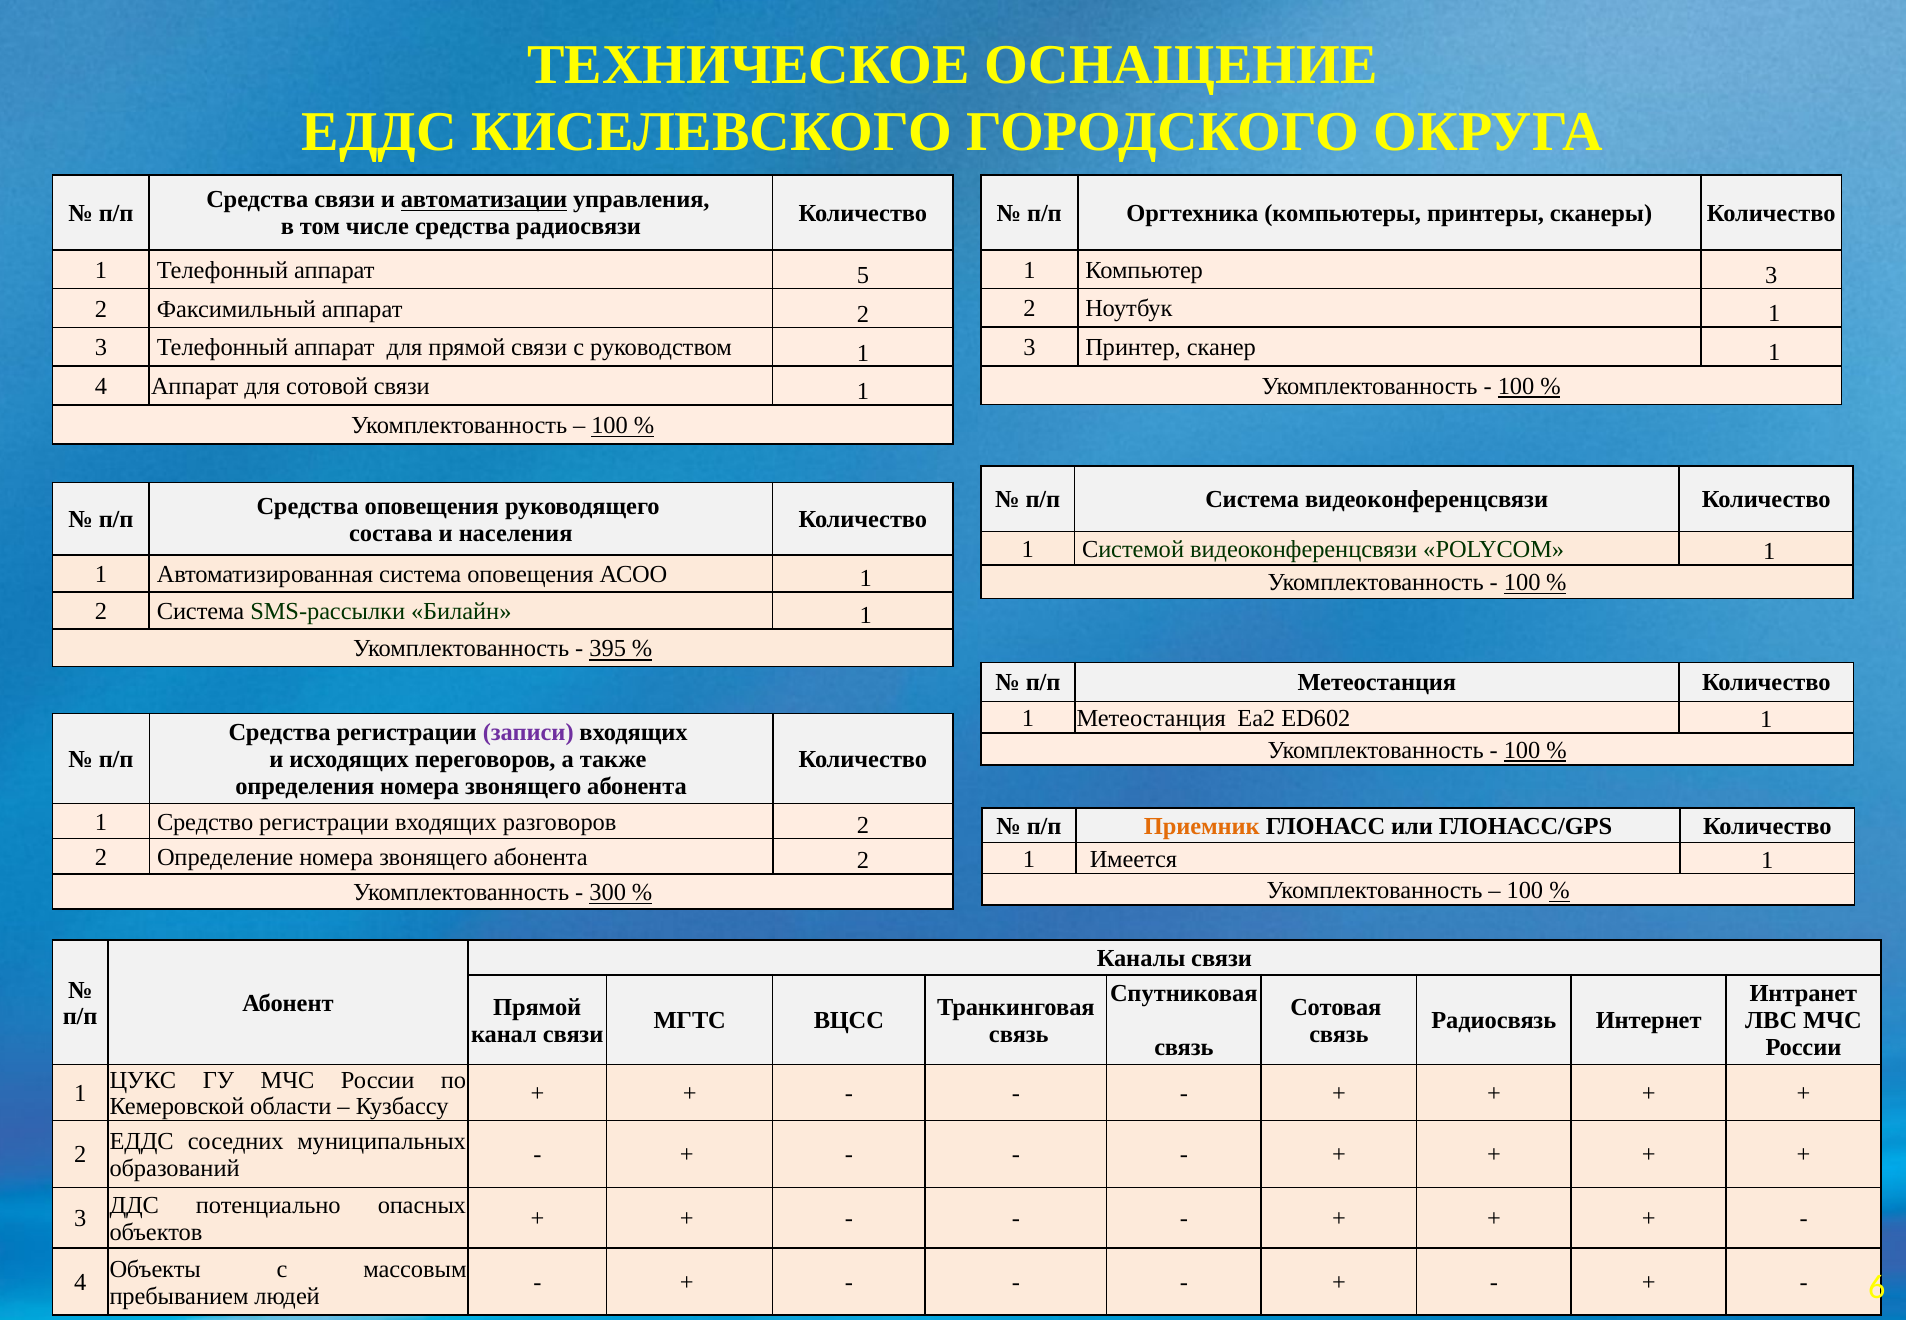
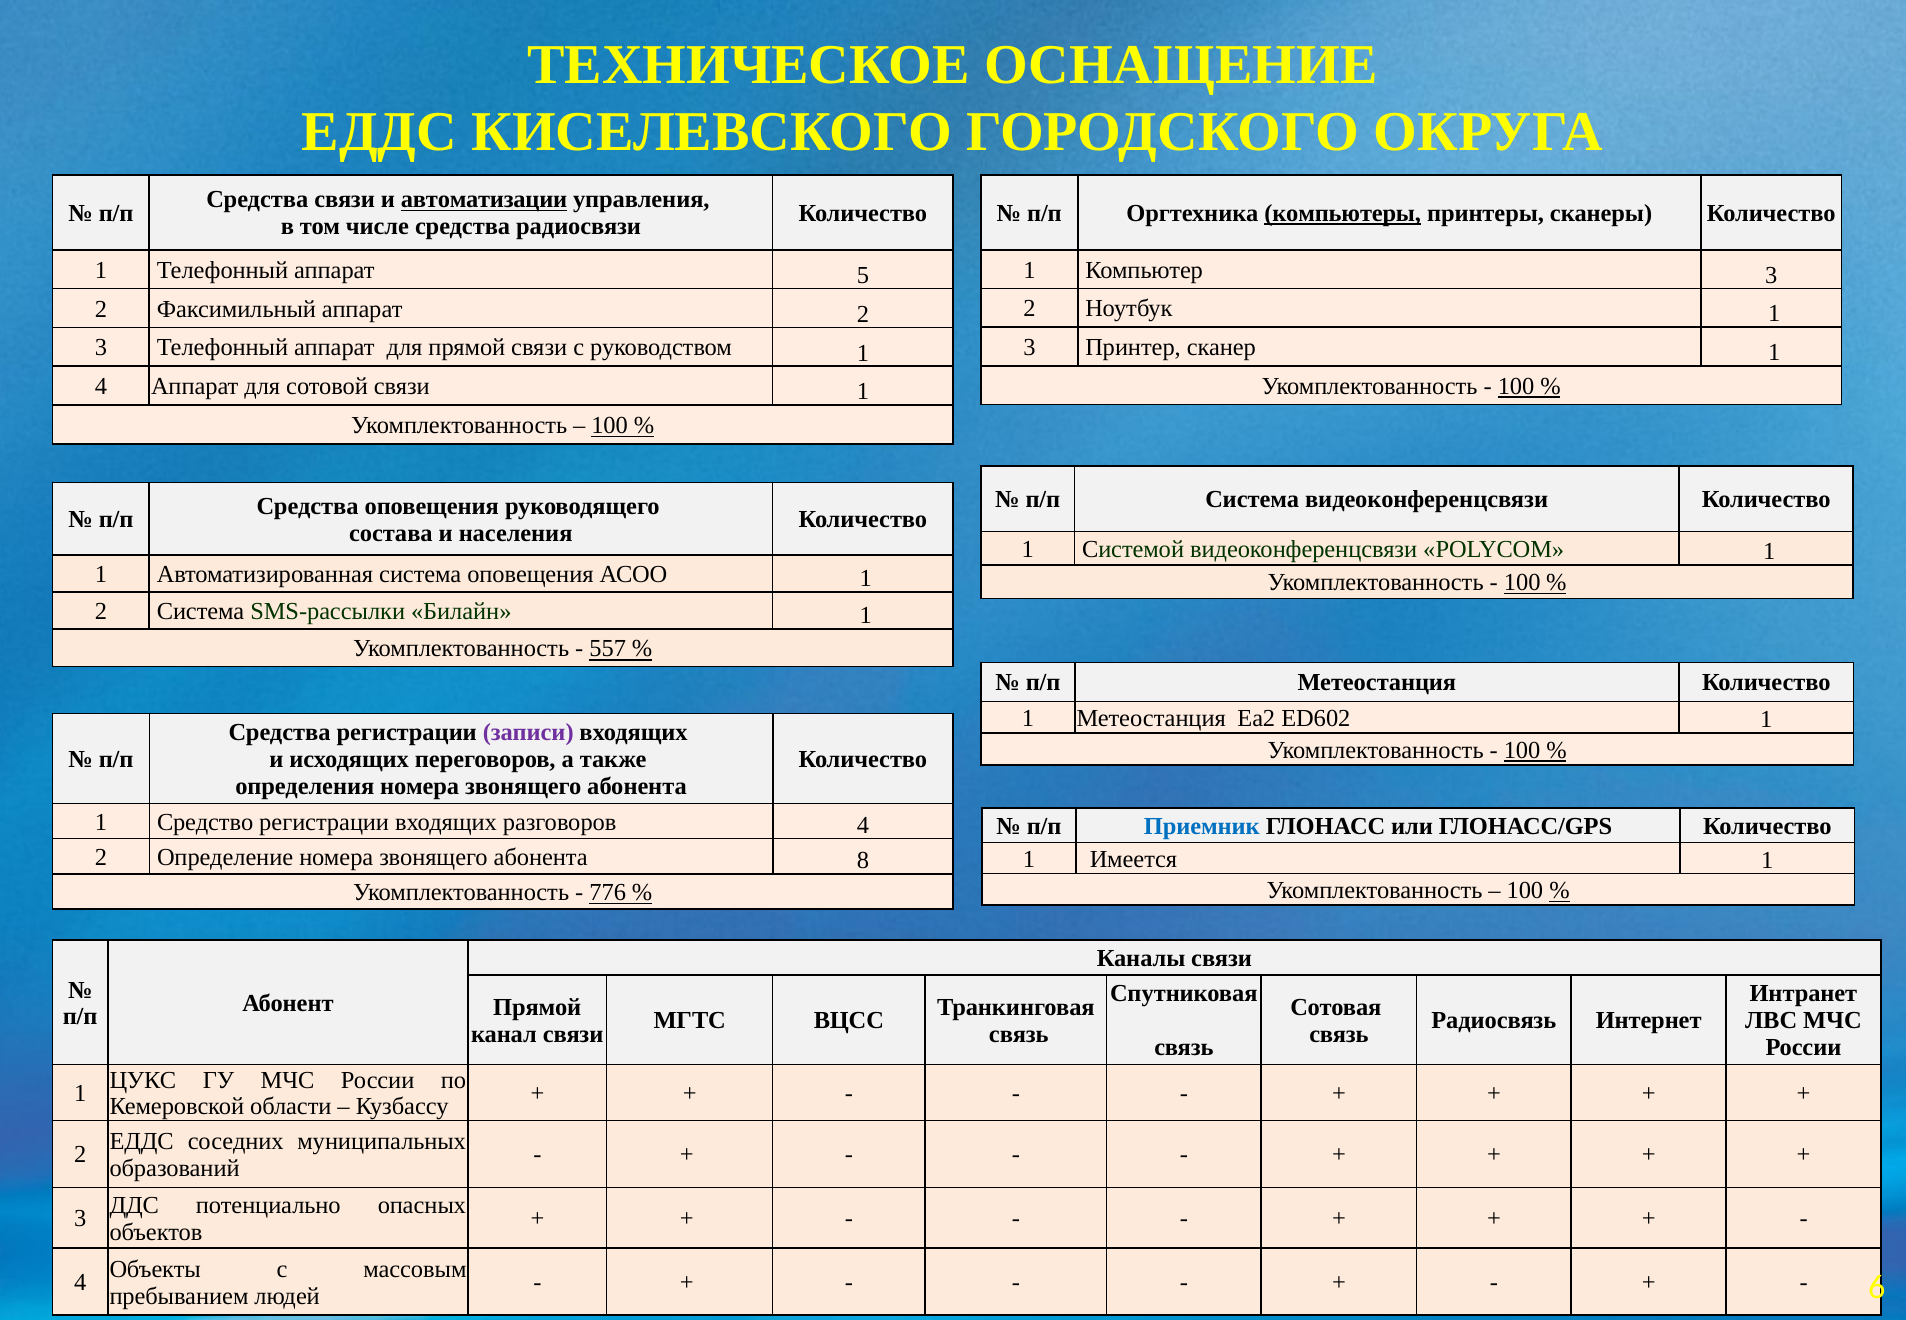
компьютеры underline: none -> present
395: 395 -> 557
разговоров 2: 2 -> 4
Приемник colour: orange -> blue
абонента 2: 2 -> 8
300: 300 -> 776
